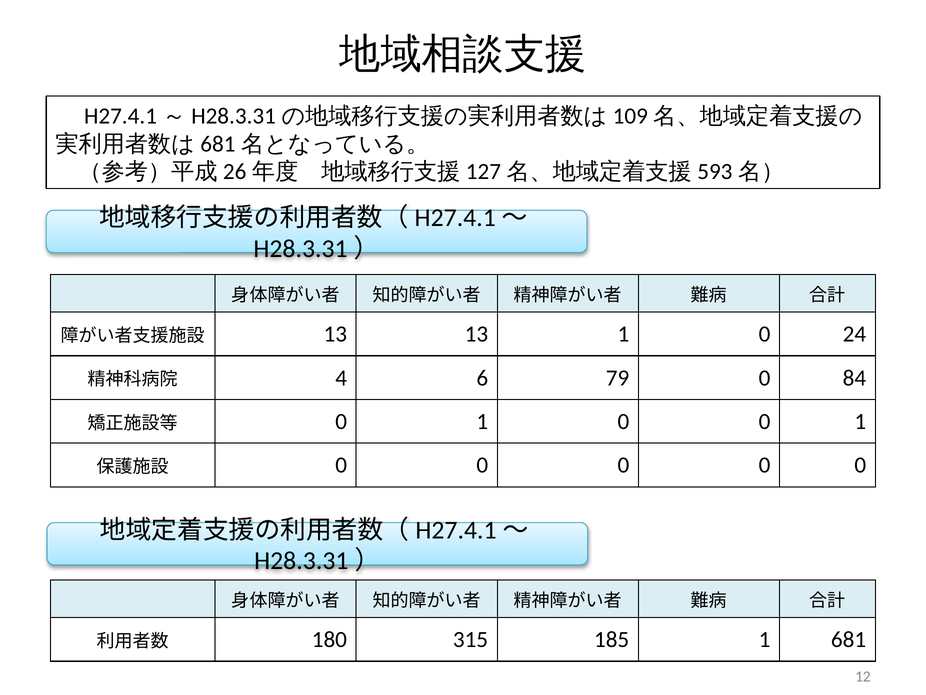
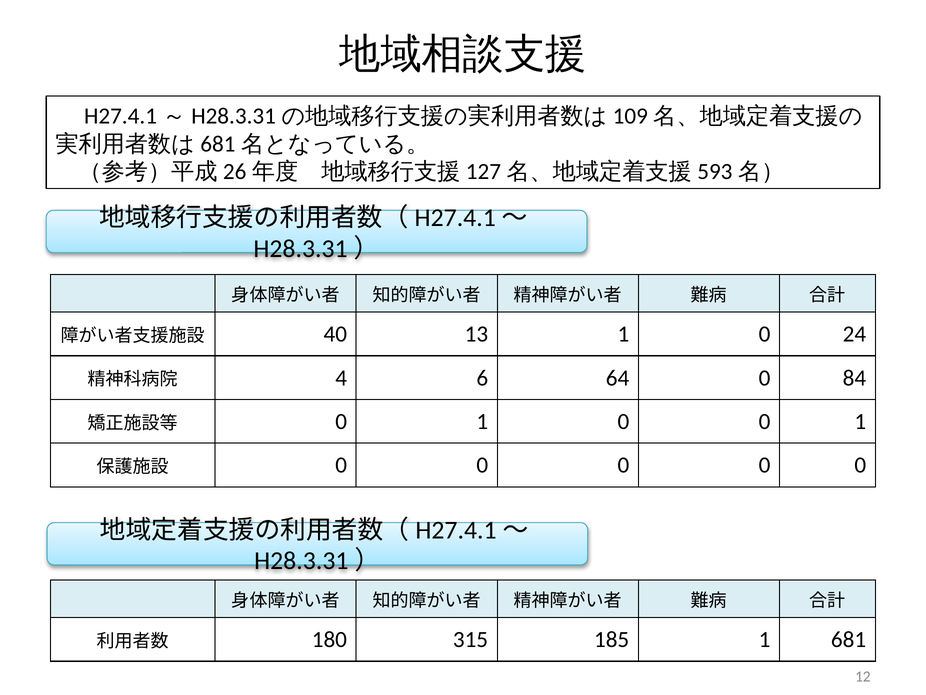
13 at (335, 334): 13 -> 40
79: 79 -> 64
